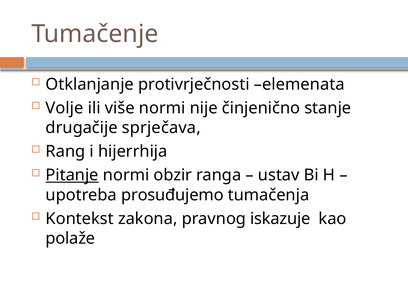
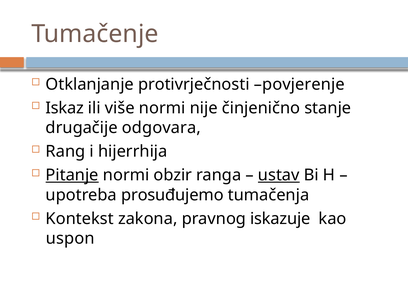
elemenata: elemenata -> povjerenje
Volje: Volje -> Iskaz
sprječava: sprječava -> odgovara
ustav underline: none -> present
polaže: polaže -> uspon
